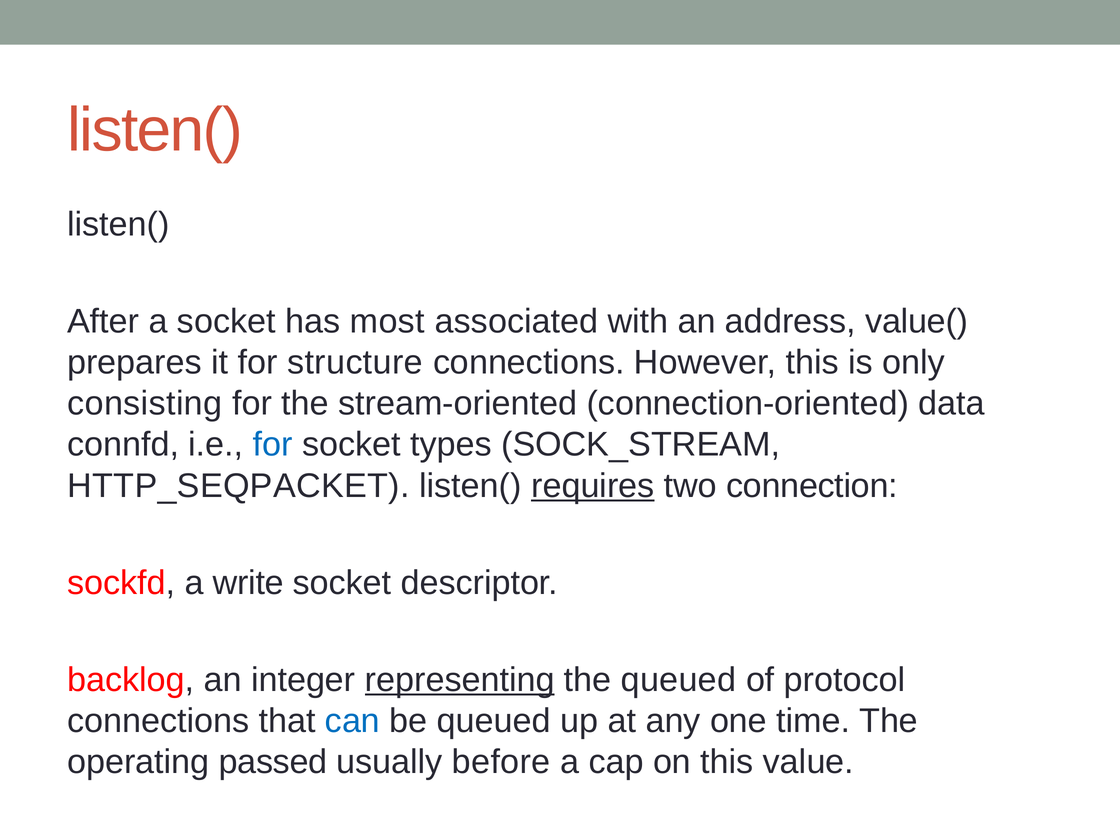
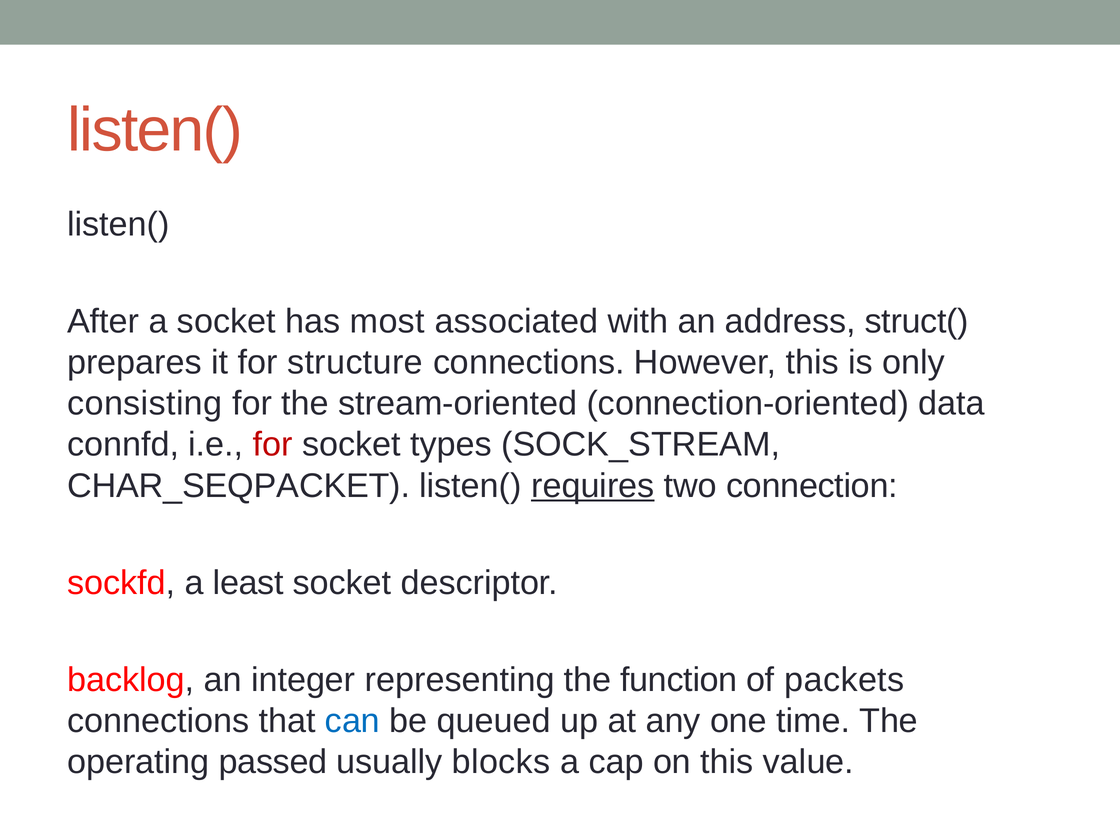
value(: value( -> struct(
for at (273, 445) colour: blue -> red
HTTP_SEQPACKET: HTTP_SEQPACKET -> CHAR_SEQPACKET
write: write -> least
representing underline: present -> none
the queued: queued -> function
protocol: protocol -> packets
before: before -> blocks
